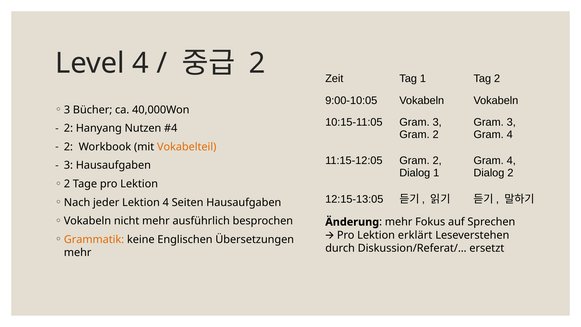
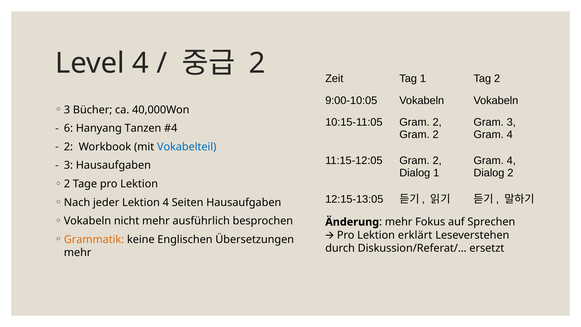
10:15-11:05 Gram 3: 3 -> 2
2 at (68, 128): 2 -> 6
Nutzen: Nutzen -> Tanzen
Vokabelteil colour: orange -> blue
